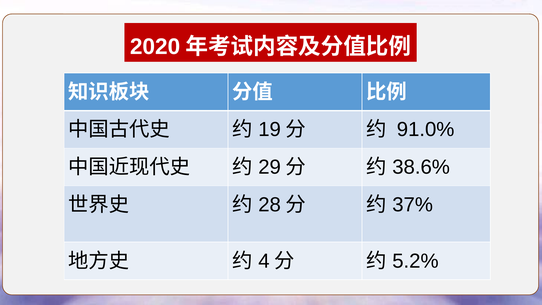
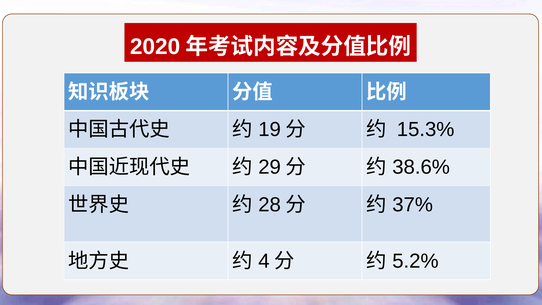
91.0%: 91.0% -> 15.3%
